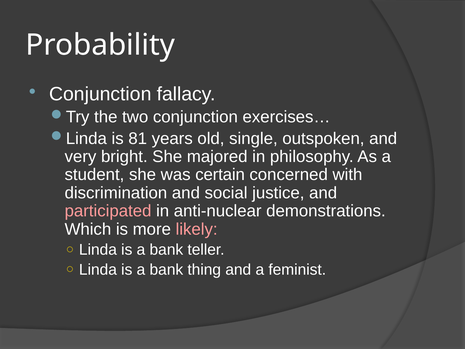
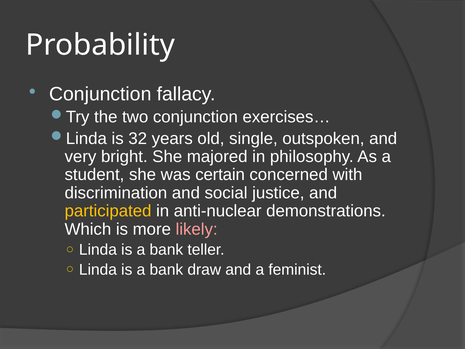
81: 81 -> 32
participated colour: pink -> yellow
thing: thing -> draw
